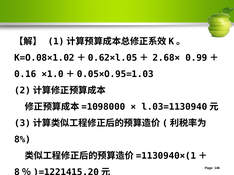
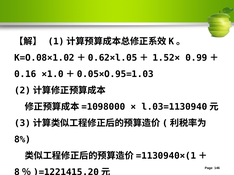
2.68×: 2.68× -> 1.52×
